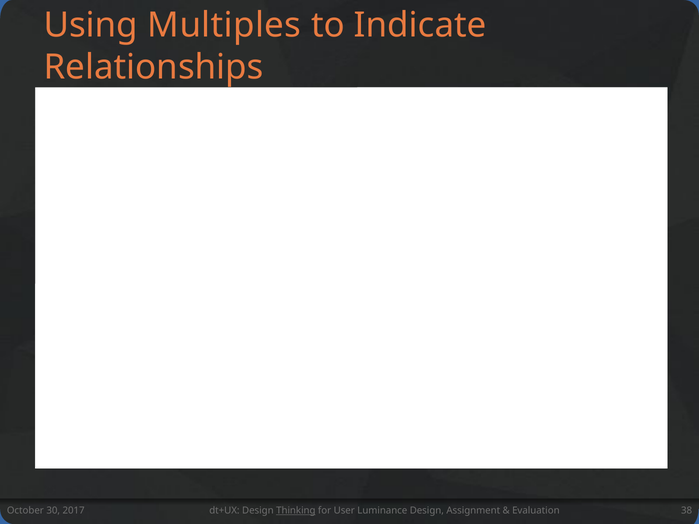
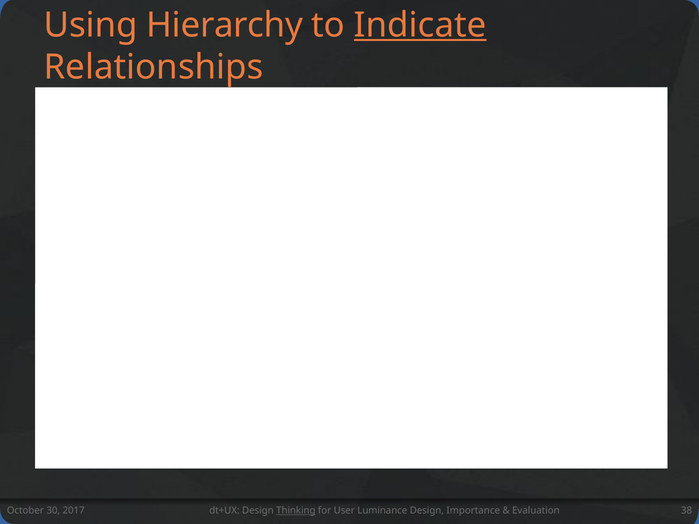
Multiples: Multiples -> Hierarchy
Indicate underline: none -> present
Assignment: Assignment -> Importance
